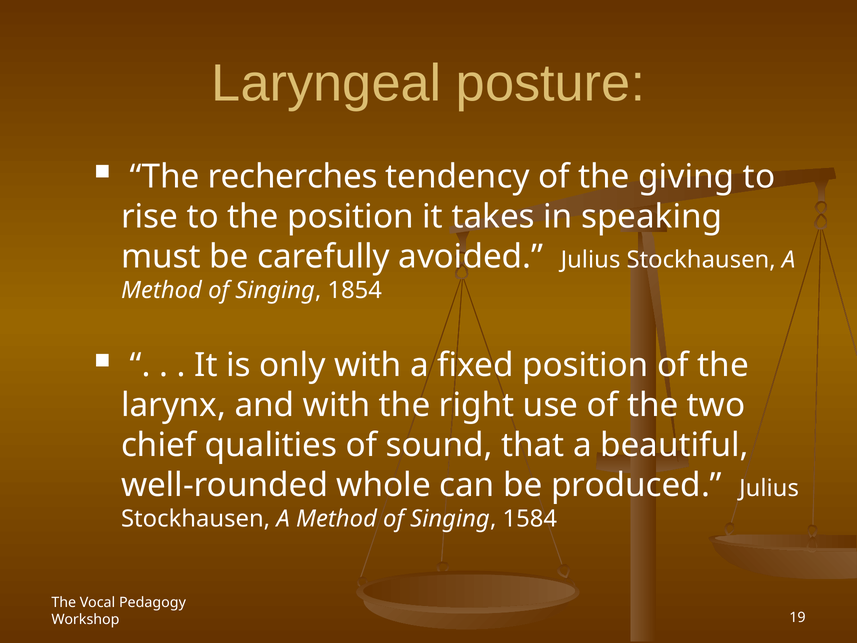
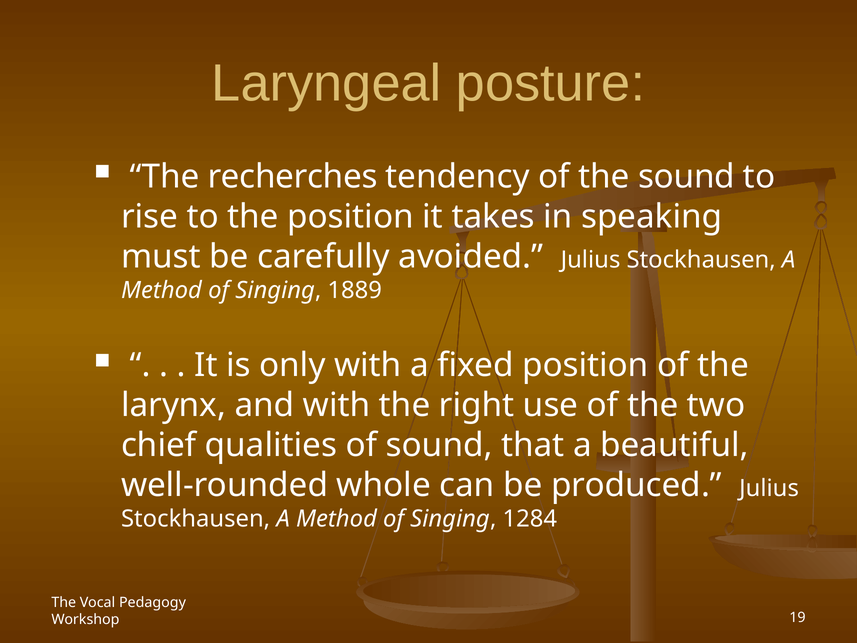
the giving: giving -> sound
1854: 1854 -> 1889
1584: 1584 -> 1284
